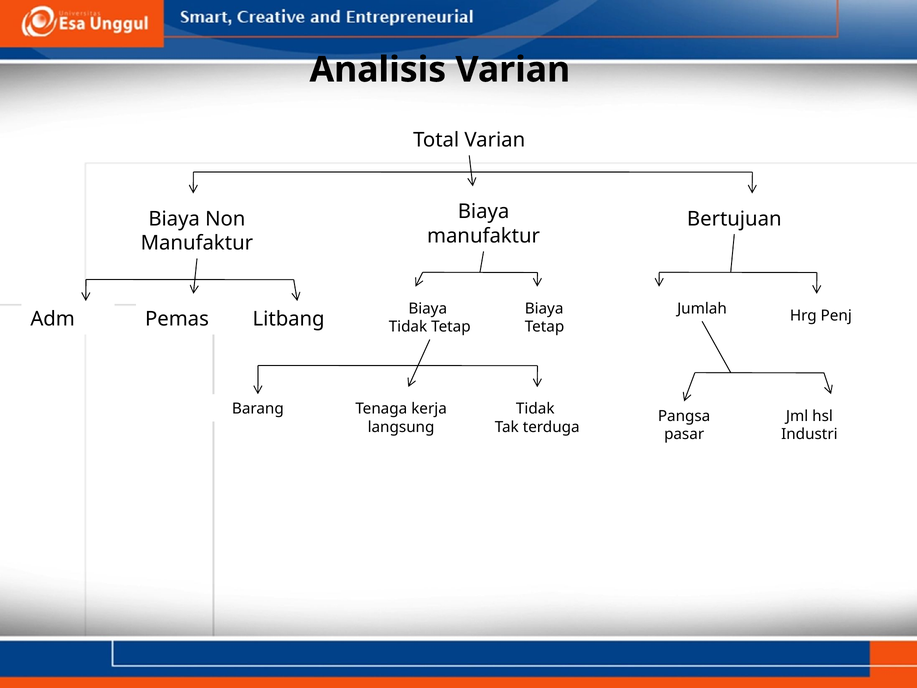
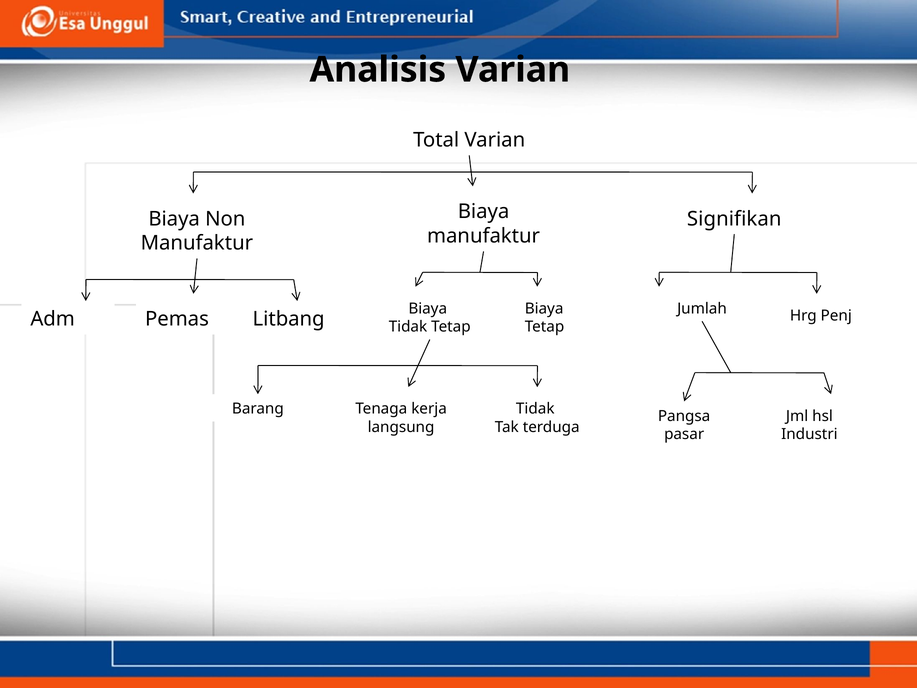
Bertujuan: Bertujuan -> Signifikan
